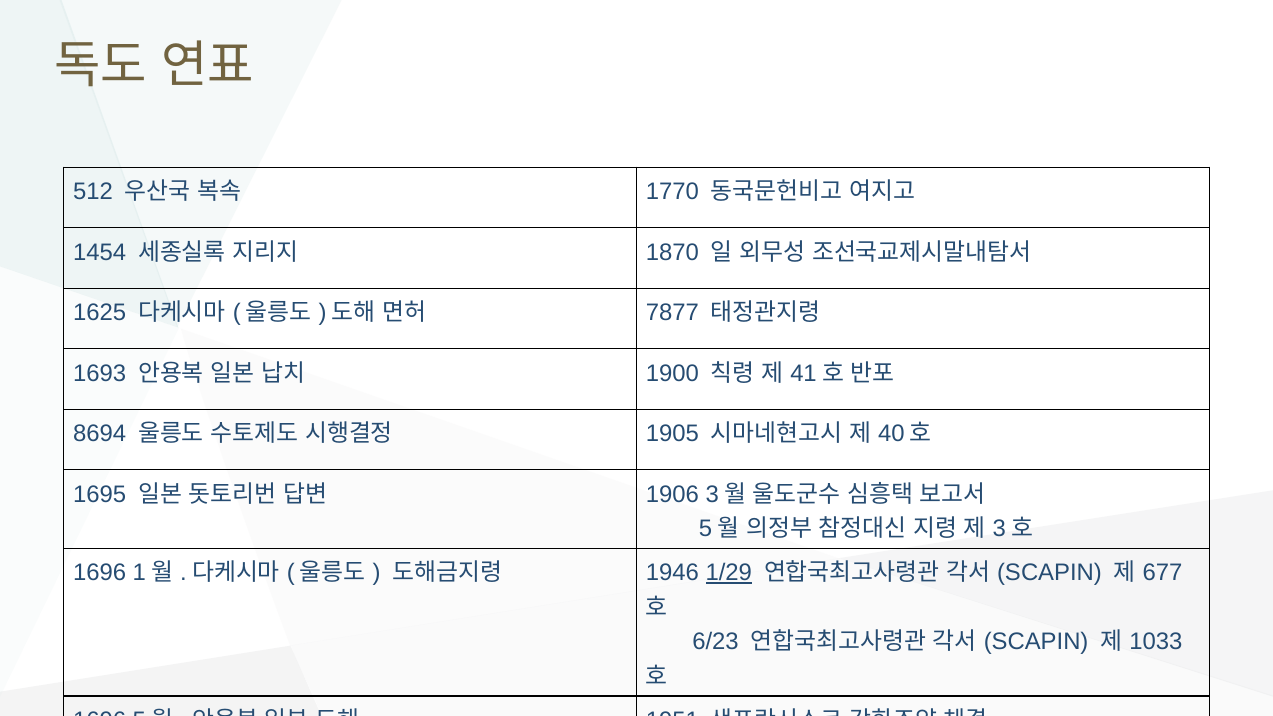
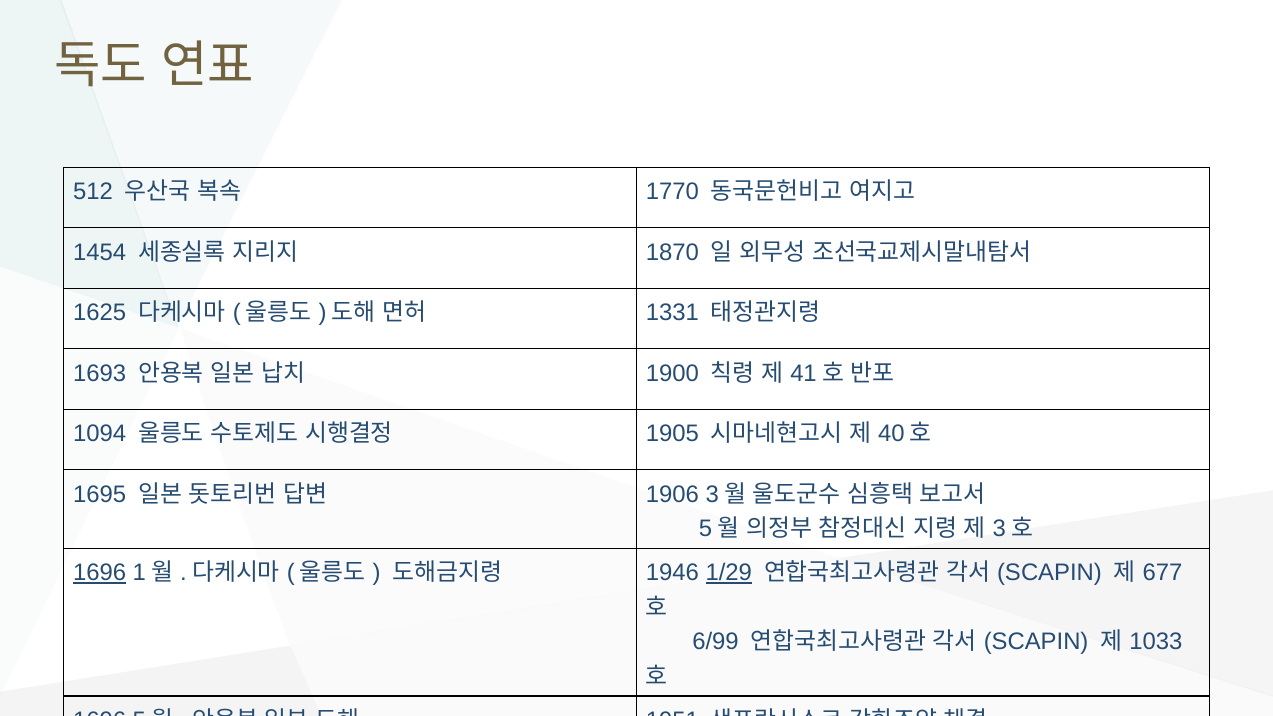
7877: 7877 -> 1331
8694: 8694 -> 1094
1696 at (100, 573) underline: none -> present
6/23: 6/23 -> 6/99
